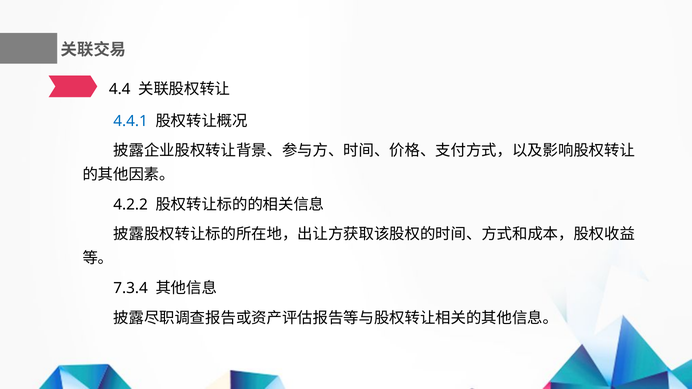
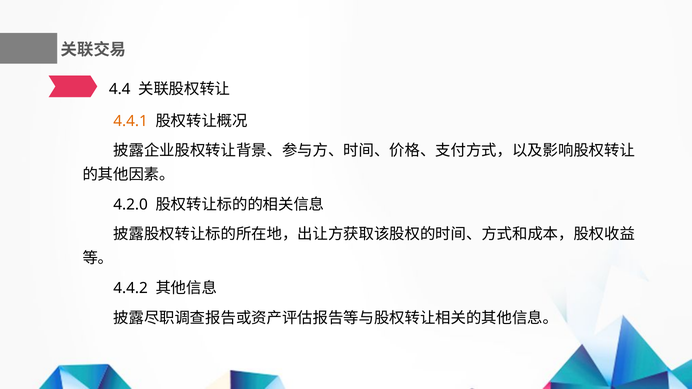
4.4.1 colour: blue -> orange
4.2.2: 4.2.2 -> 4.2.0
7.3.4: 7.3.4 -> 4.4.2
